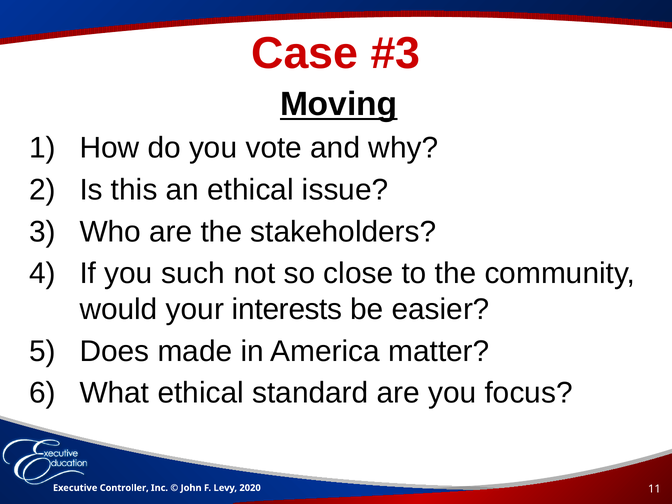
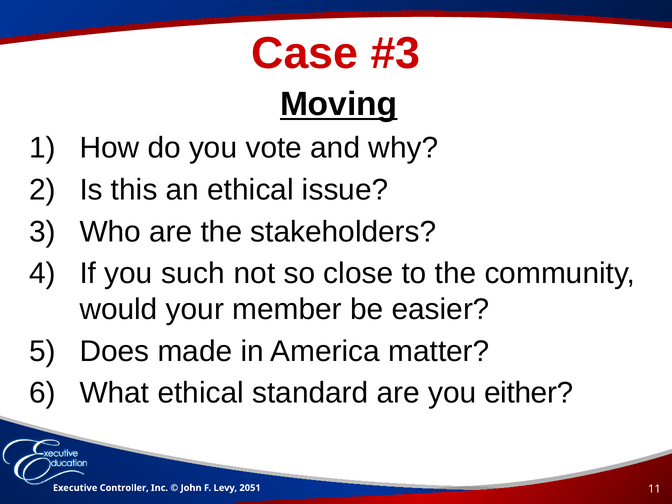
interests: interests -> member
focus: focus -> either
2020: 2020 -> 2051
